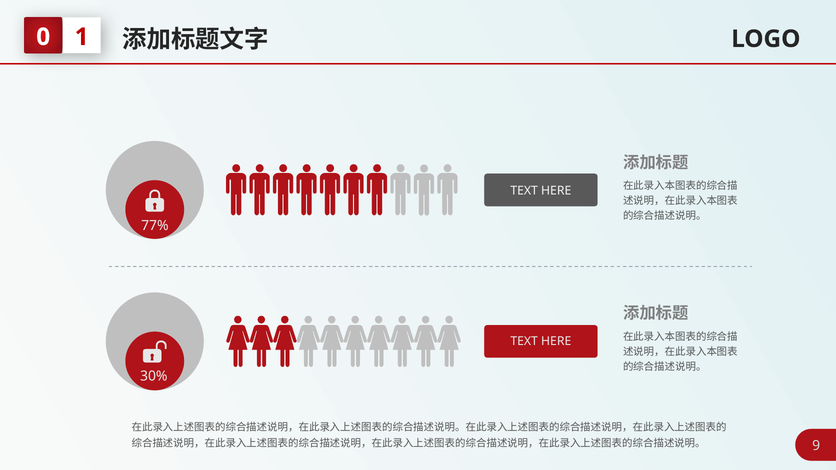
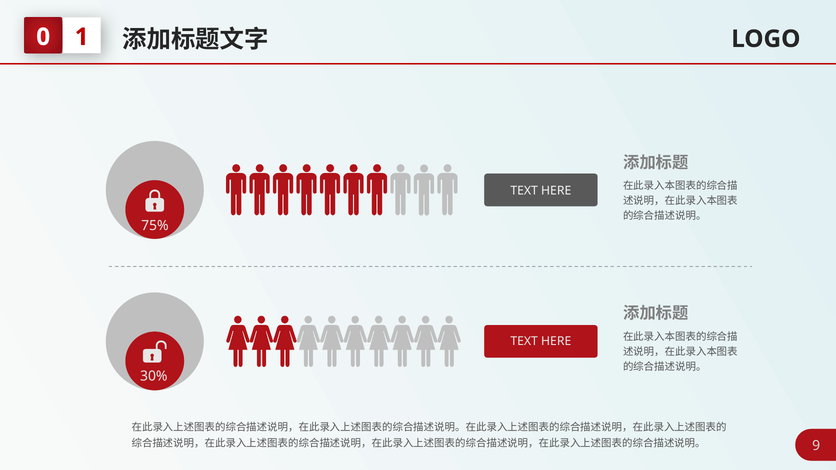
77%: 77% -> 75%
